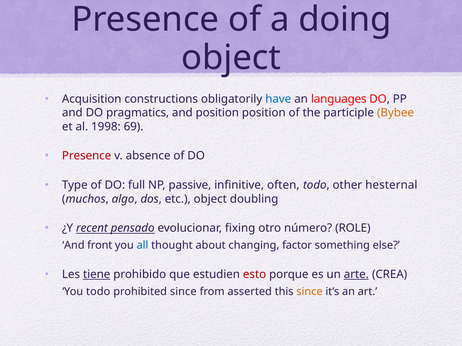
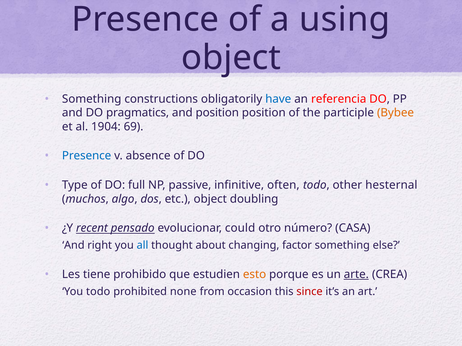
doing: doing -> using
Acquisition at (92, 99): Acquisition -> Something
languages: languages -> referencia
1998: 1998 -> 1904
Presence at (87, 156) colour: red -> blue
fixing: fixing -> could
ROLE: ROLE -> CASA
front: front -> right
tiene underline: present -> none
esto colour: red -> orange
prohibited since: since -> none
asserted: asserted -> occasion
since at (309, 292) colour: orange -> red
